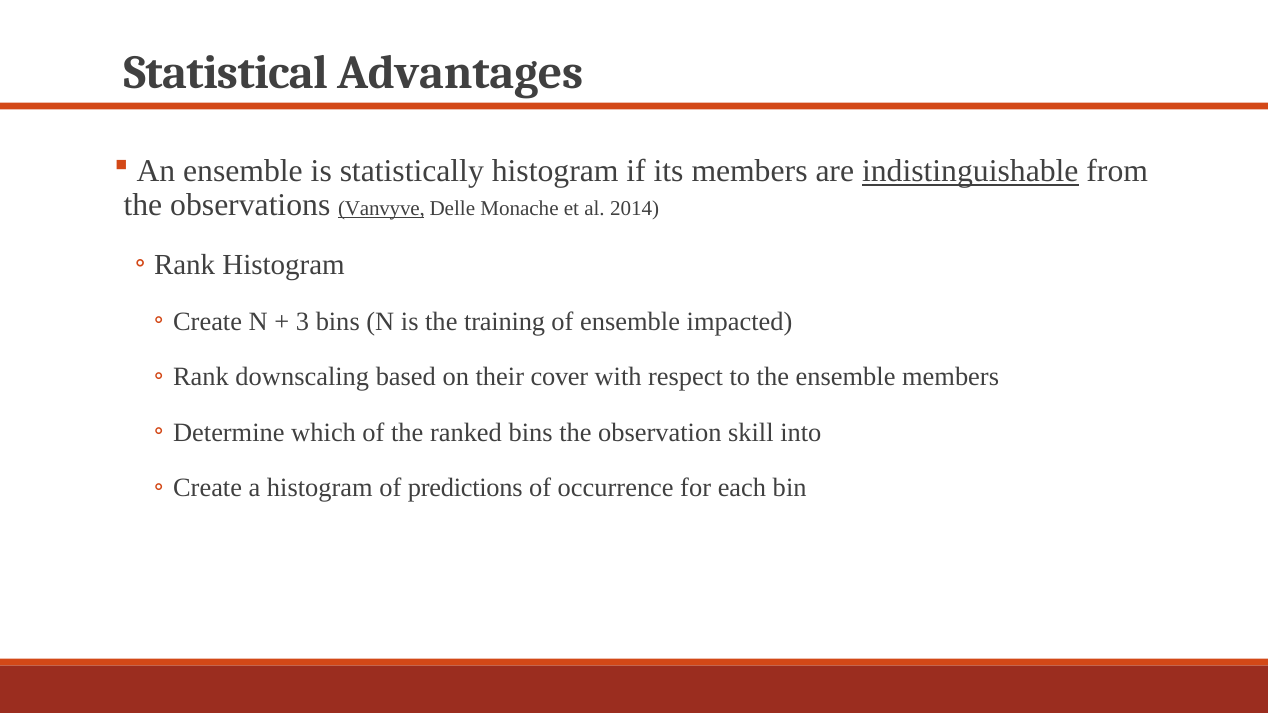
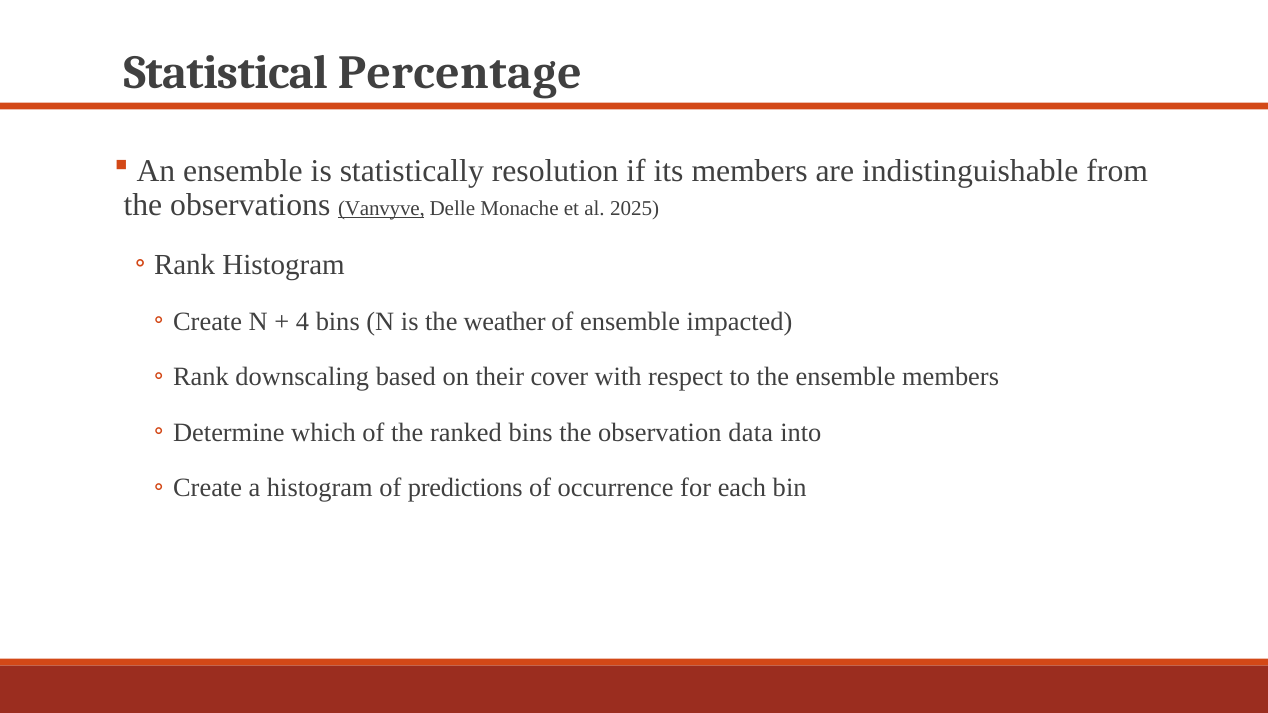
Advantages: Advantages -> Percentage
statistically histogram: histogram -> resolution
indistinguishable underline: present -> none
2014: 2014 -> 2025
3: 3 -> 4
training: training -> weather
skill: skill -> data
